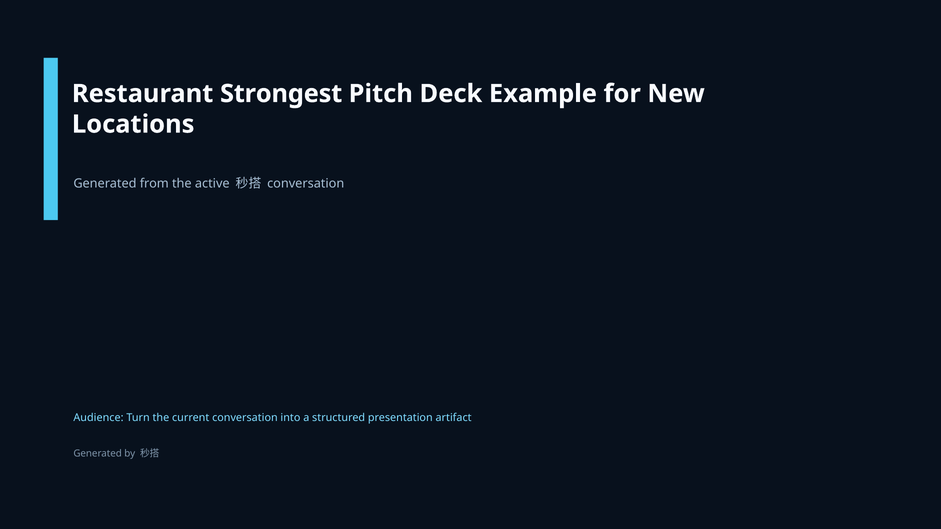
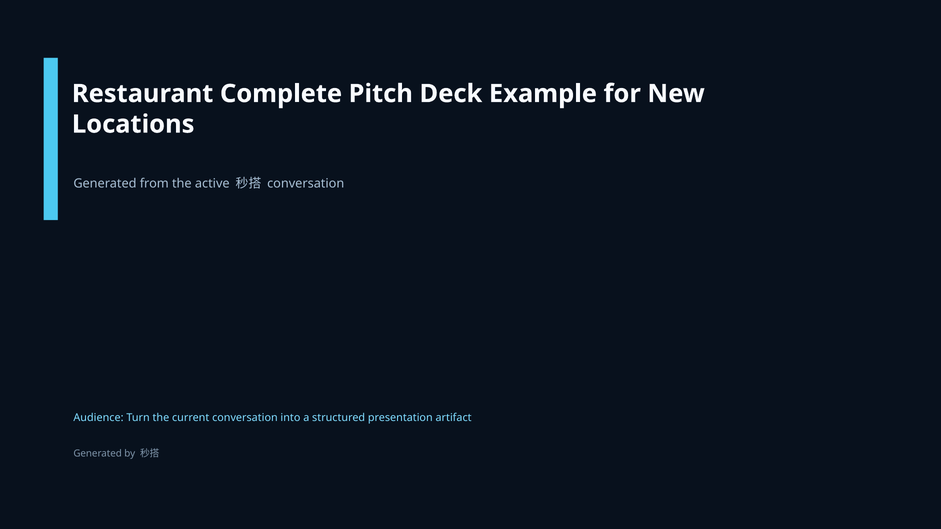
Strongest: Strongest -> Complete
